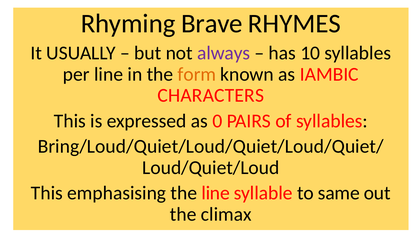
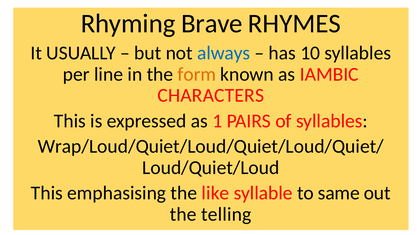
always colour: purple -> blue
0: 0 -> 1
Bring/Loud/Quiet/Loud/Quiet/Loud/Quiet/: Bring/Loud/Quiet/Loud/Quiet/Loud/Quiet/ -> Wrap/Loud/Quiet/Loud/Quiet/Loud/Quiet/
the line: line -> like
climax: climax -> telling
